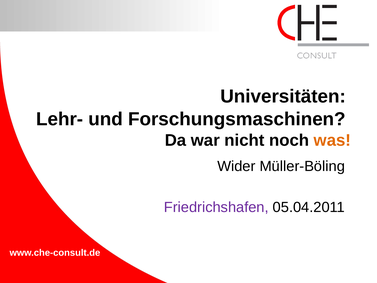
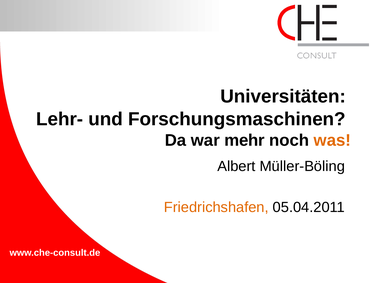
nicht: nicht -> mehr
Wider: Wider -> Albert
Friedrichshafen colour: purple -> orange
